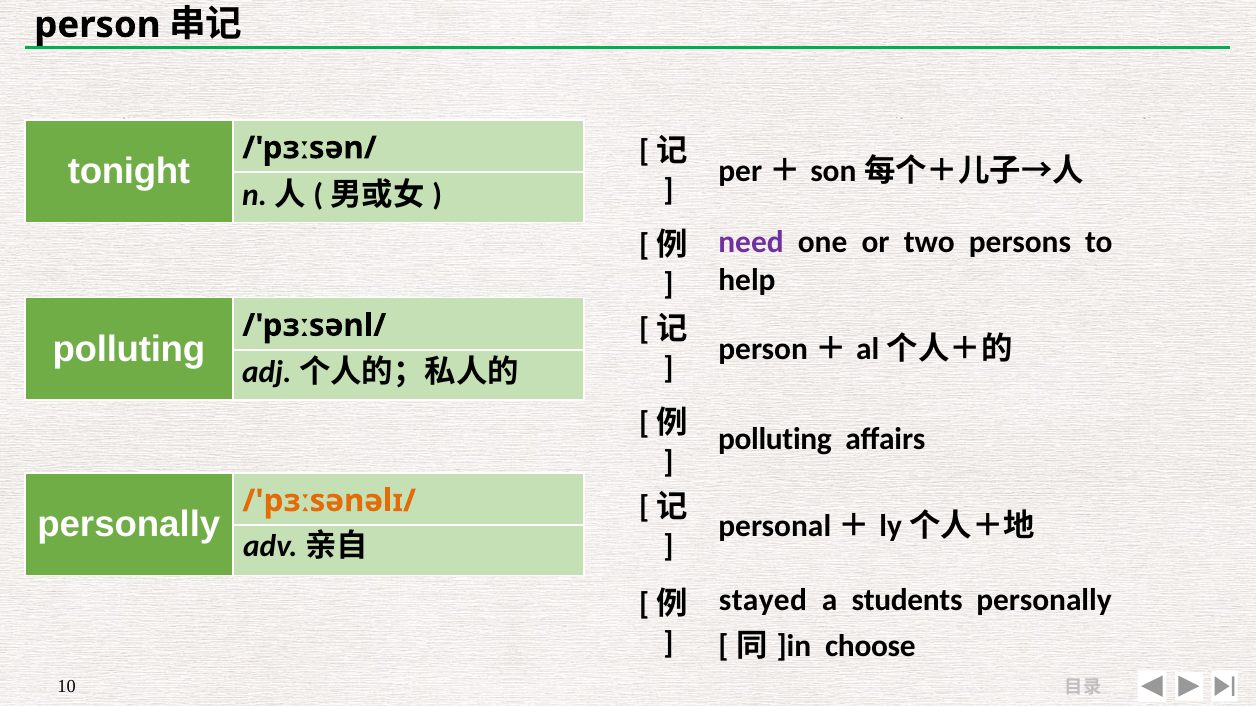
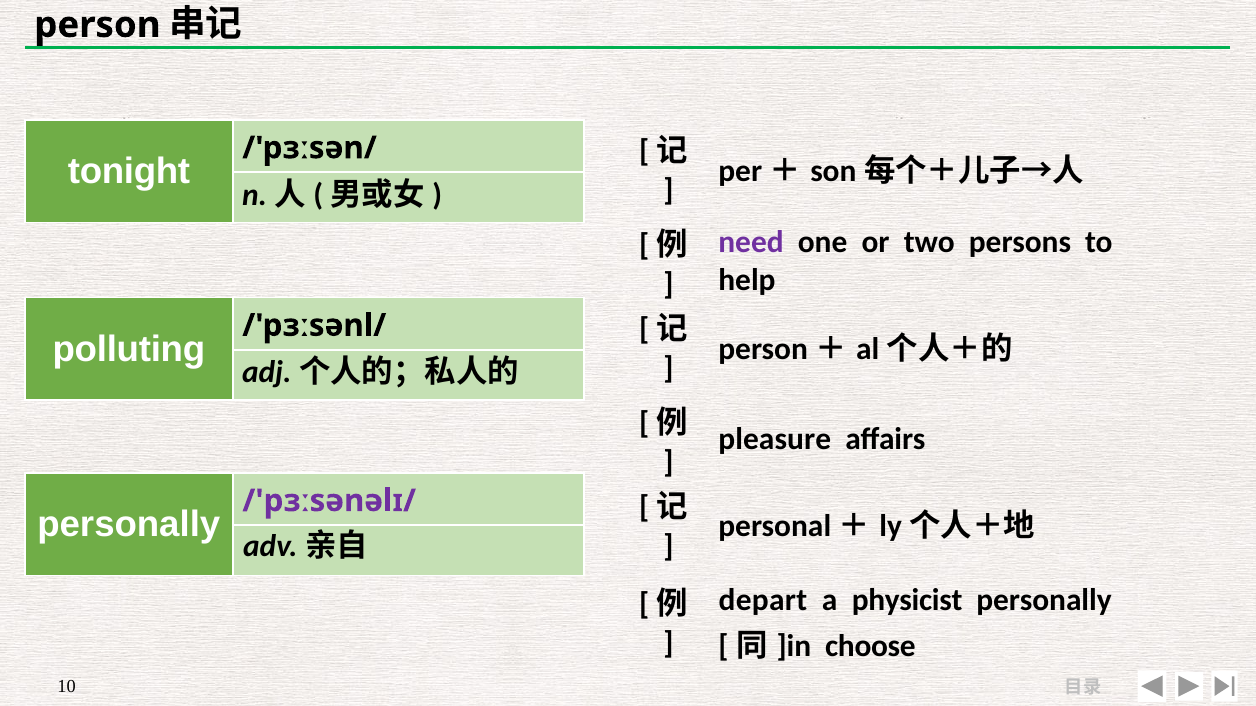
polluting at (775, 439): polluting -> pleasure
/'pɜːsənəlɪ/ colour: orange -> purple
stayed: stayed -> depart
students: students -> physicist
